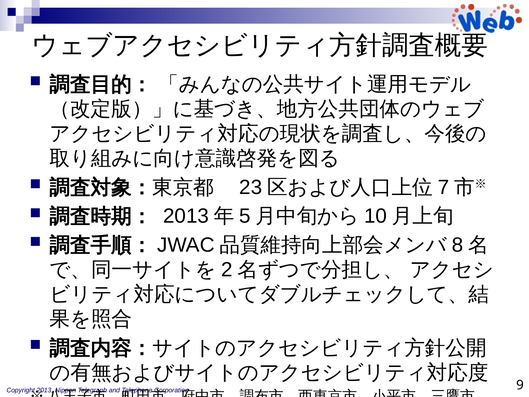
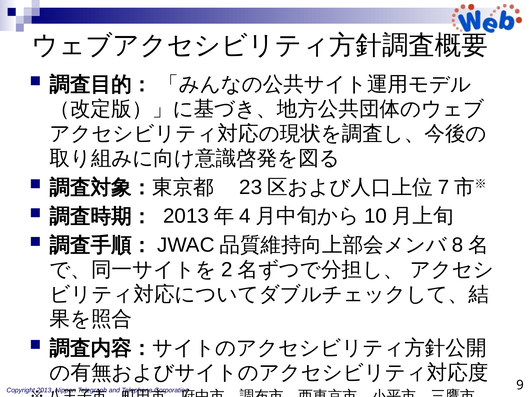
5: 5 -> 4
